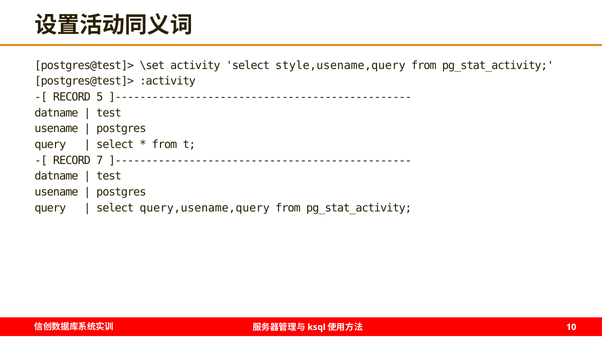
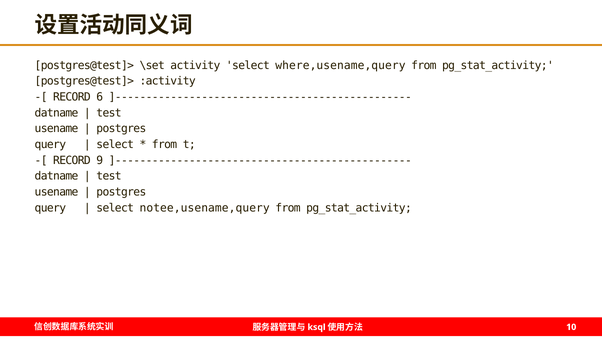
style,usename,query: style,usename,query -> where,usename,query
5: 5 -> 6
7: 7 -> 9
query,usename,query: query,usename,query -> notee,usename,query
